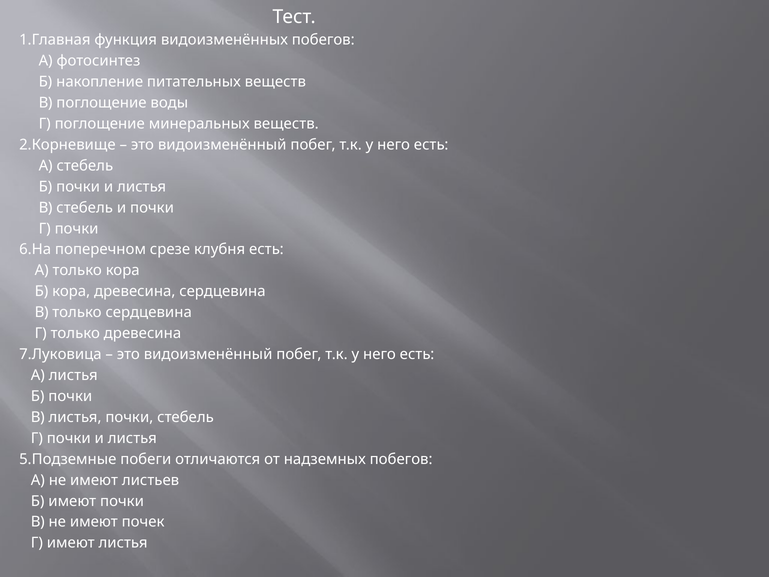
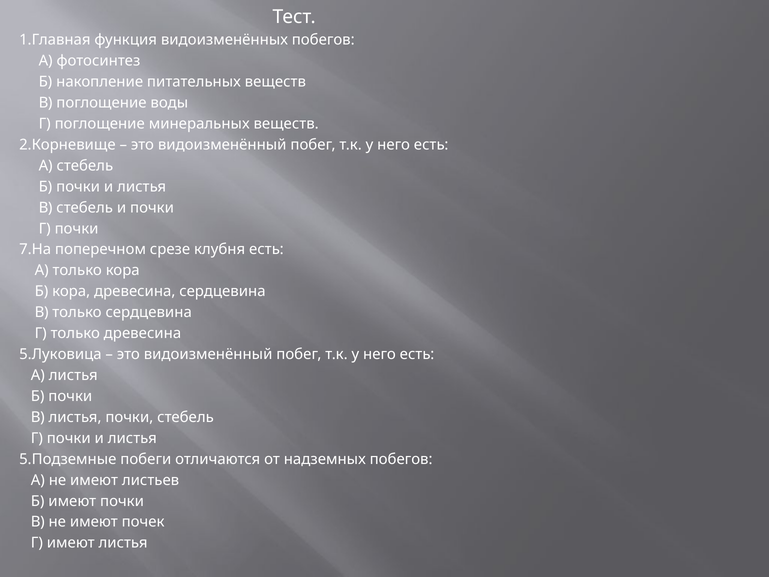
6.На: 6.На -> 7.На
7.Луковица: 7.Луковица -> 5.Луковица
